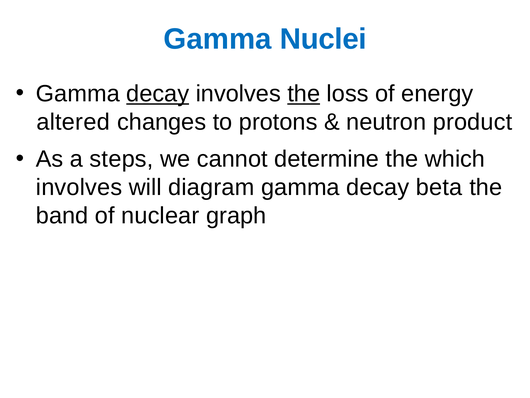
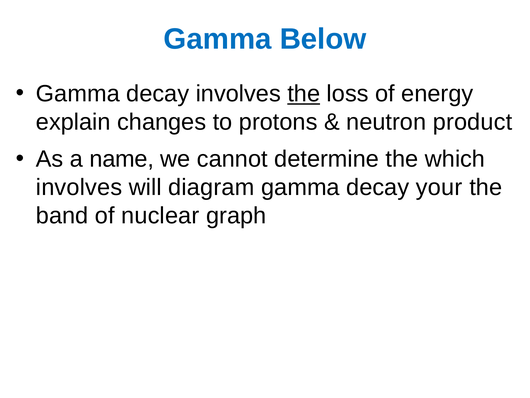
Nuclei: Nuclei -> Below
decay at (158, 94) underline: present -> none
altered: altered -> explain
steps: steps -> name
beta: beta -> your
